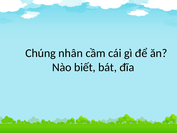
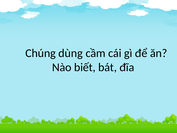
nhân: nhân -> dùng
